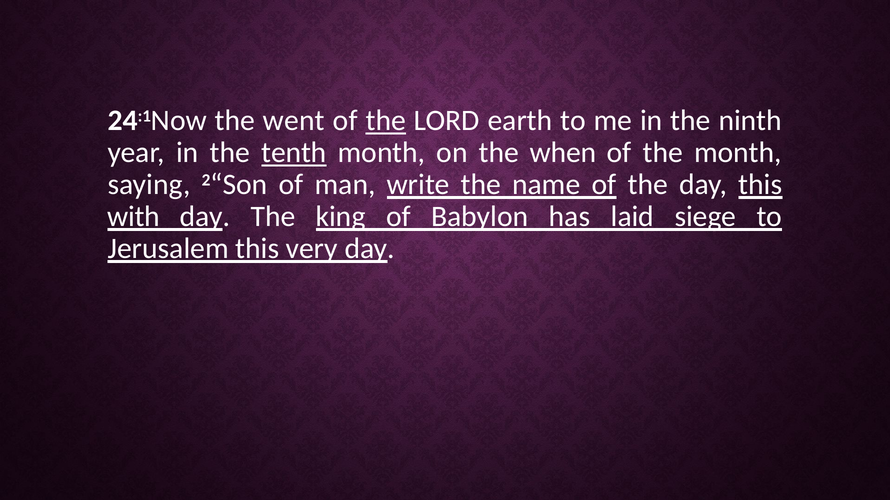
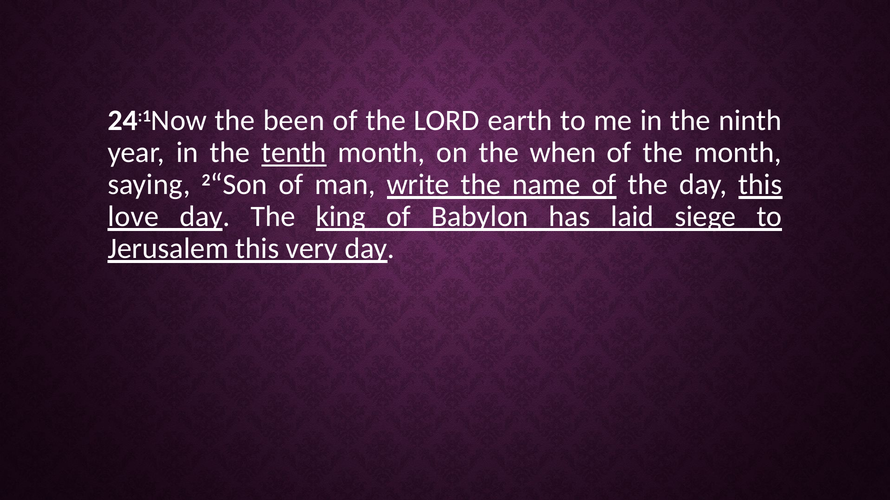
went: went -> been
the at (386, 121) underline: present -> none
with: with -> love
